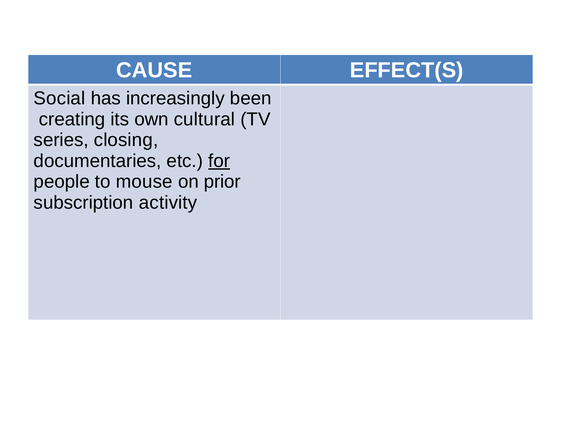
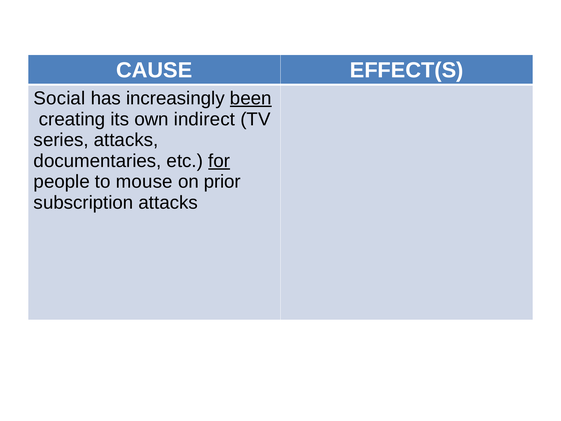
been underline: none -> present
cultural: cultural -> indirect
series closing: closing -> attacks
subscription activity: activity -> attacks
